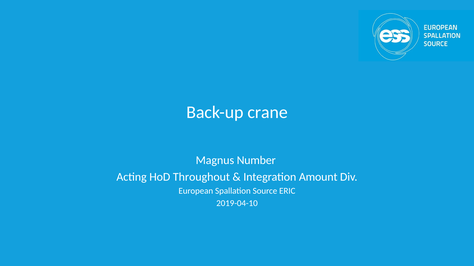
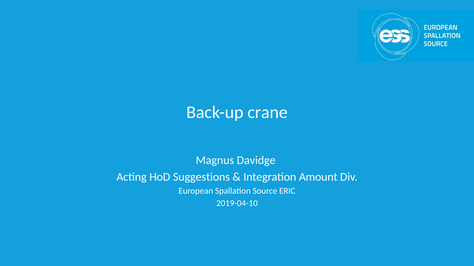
Number: Number -> Davidge
Throughout: Throughout -> Suggestions
